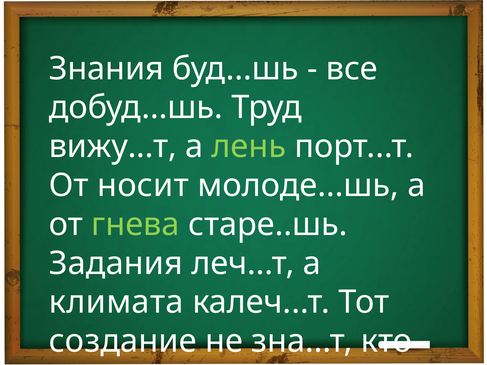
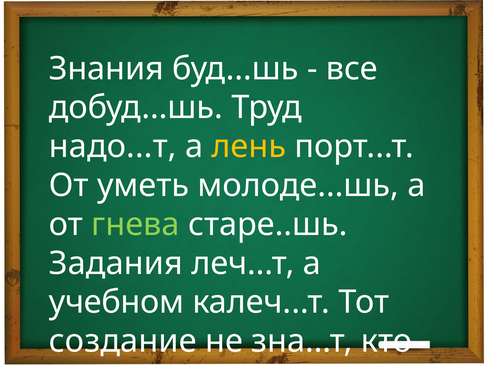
вижу...т: вижу...т -> надо...т
лень colour: light green -> yellow
носит: носит -> уметь
климата: климата -> учебном
